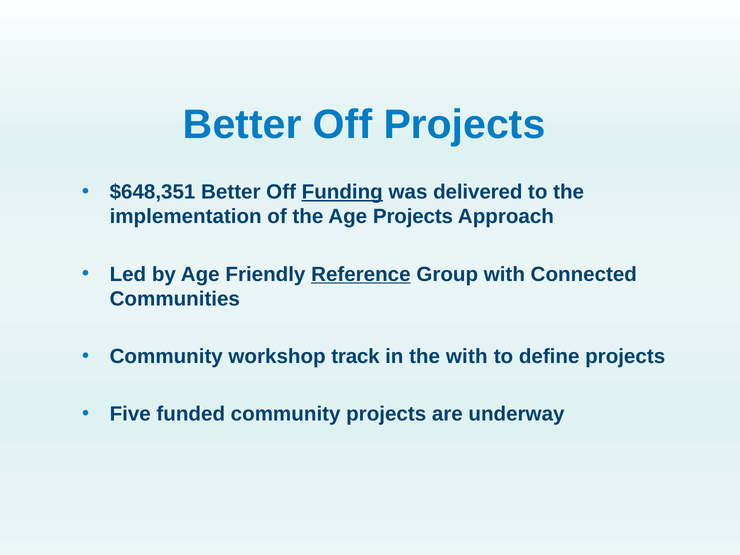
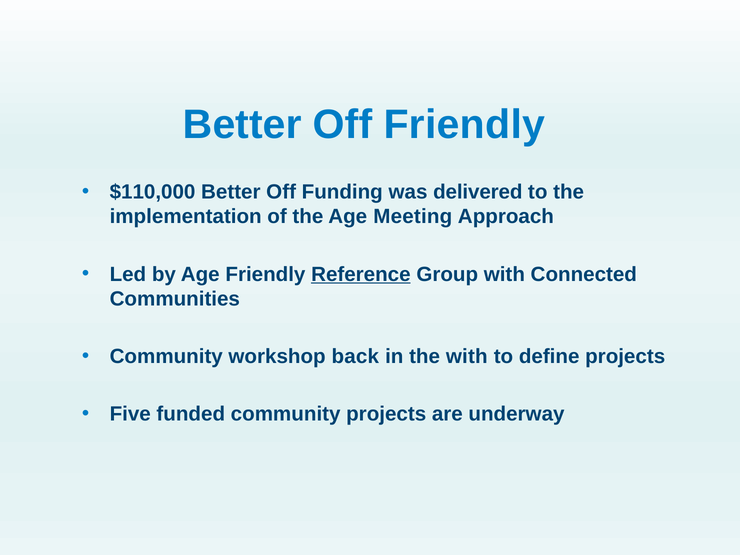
Off Projects: Projects -> Friendly
$648,351: $648,351 -> $110,000
Funding underline: present -> none
Age Projects: Projects -> Meeting
track: track -> back
